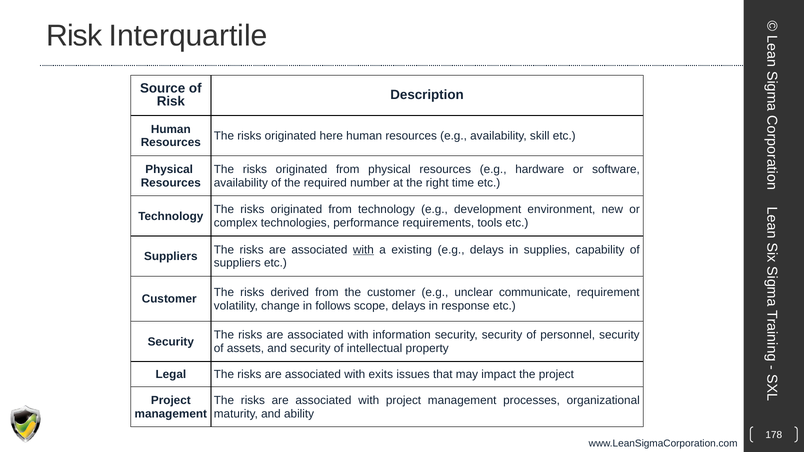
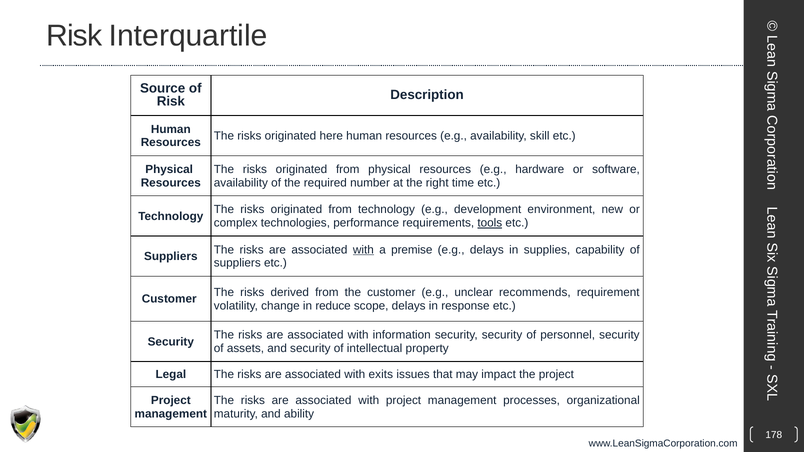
tools underline: none -> present
existing: existing -> premise
communicate: communicate -> recommends
follows: follows -> reduce
